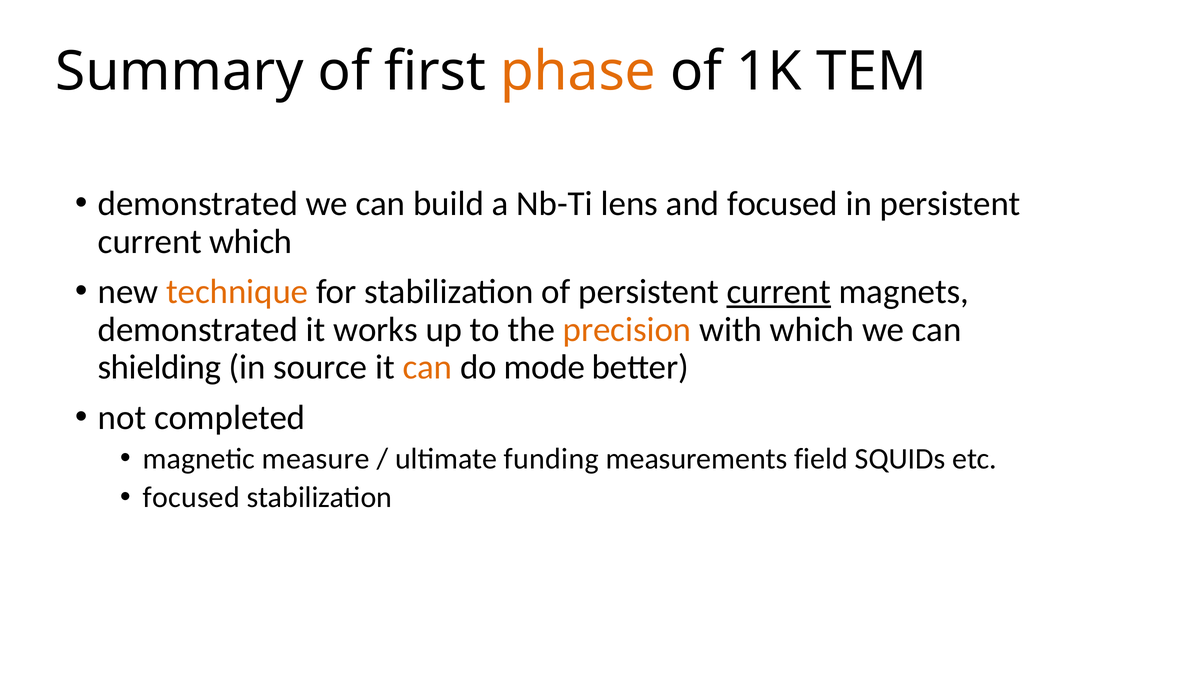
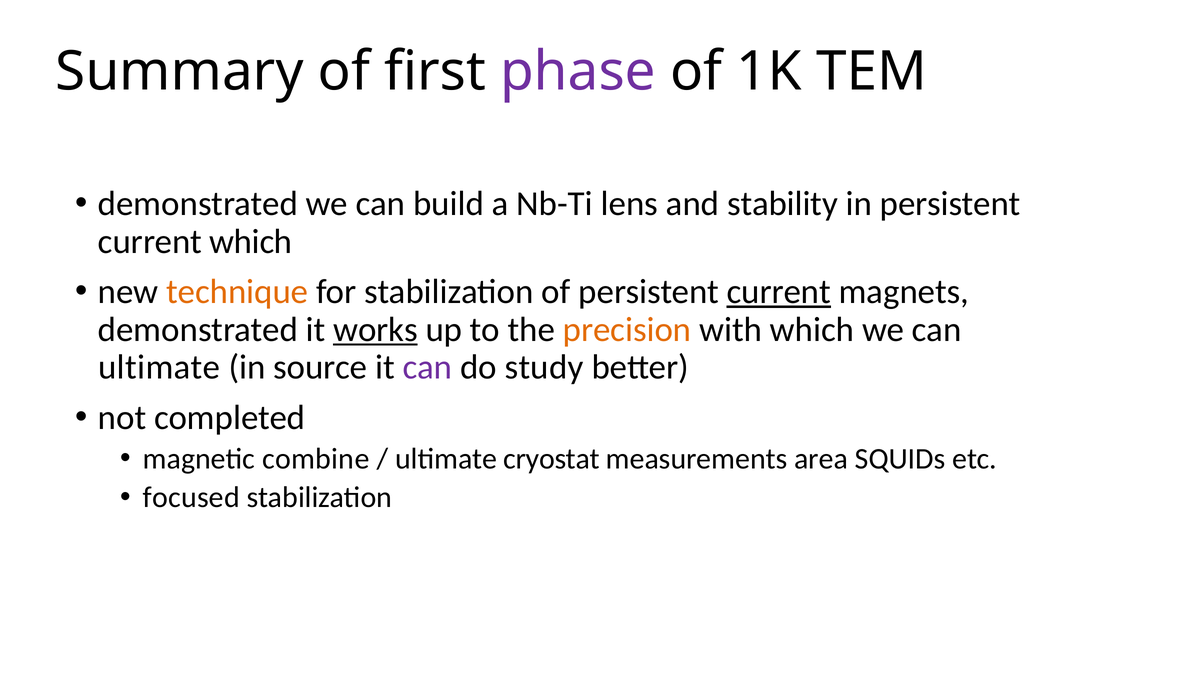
phase colour: orange -> purple
and focused: focused -> stability
works underline: none -> present
shielding at (160, 367): shielding -> ultimate
can at (428, 367) colour: orange -> purple
mode: mode -> study
measure: measure -> combine
funding: funding -> cryostat
field: field -> area
